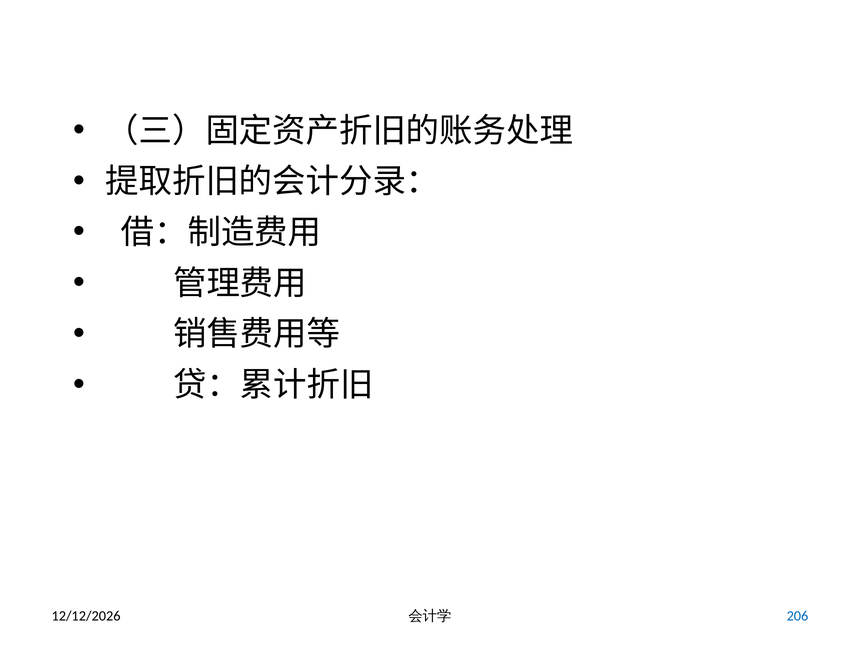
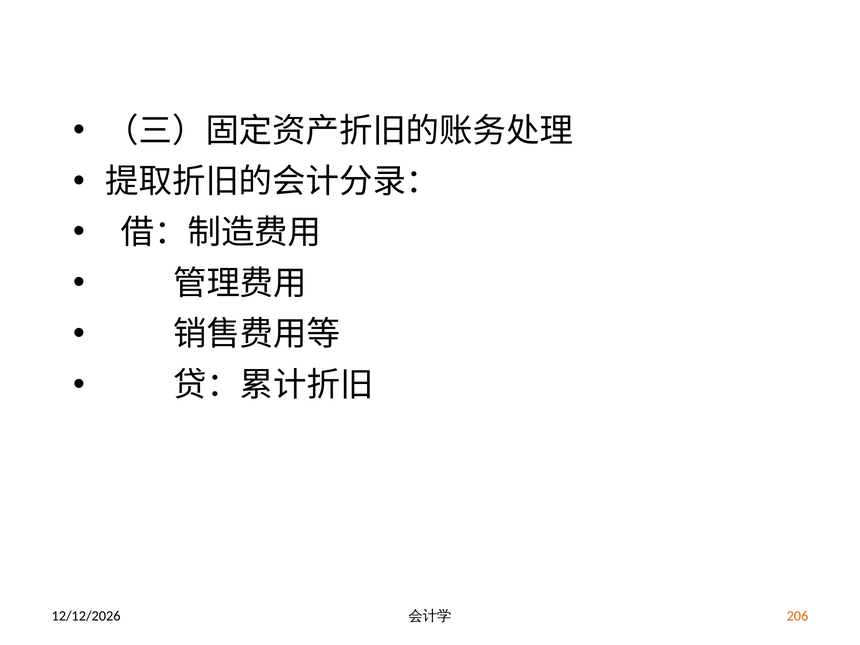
206 colour: blue -> orange
